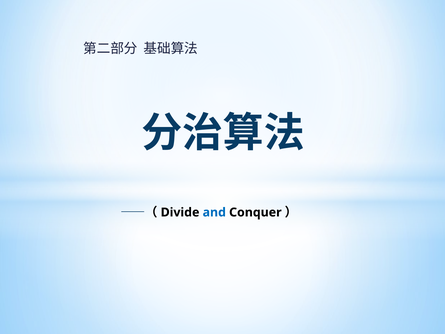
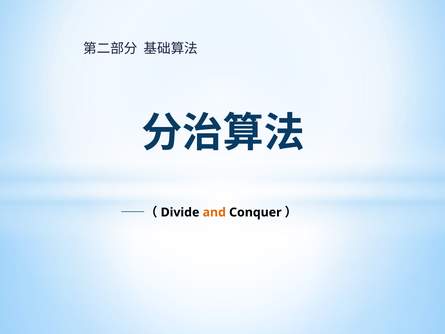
and colour: blue -> orange
